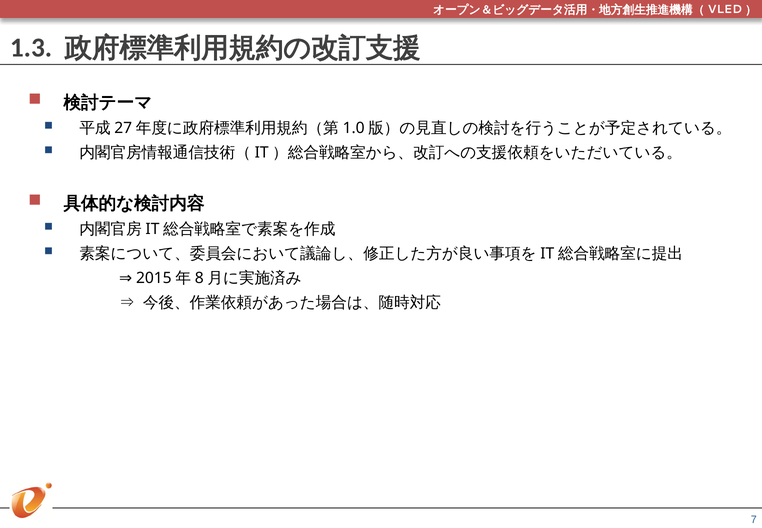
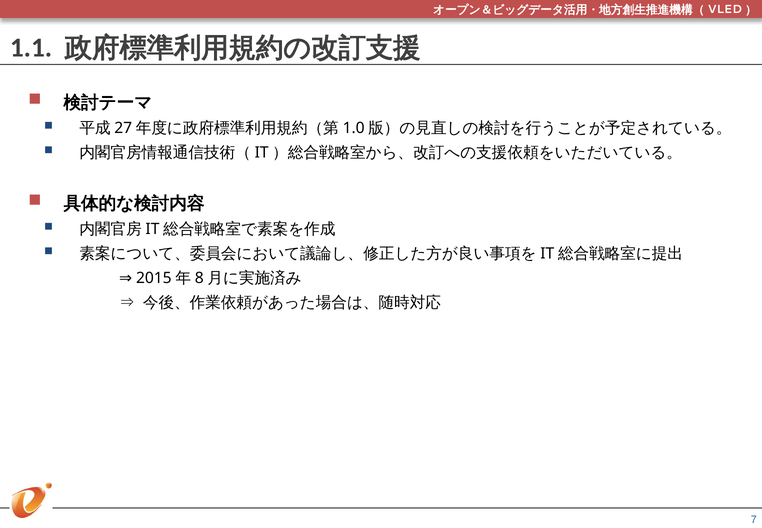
1.3: 1.3 -> 1.1
